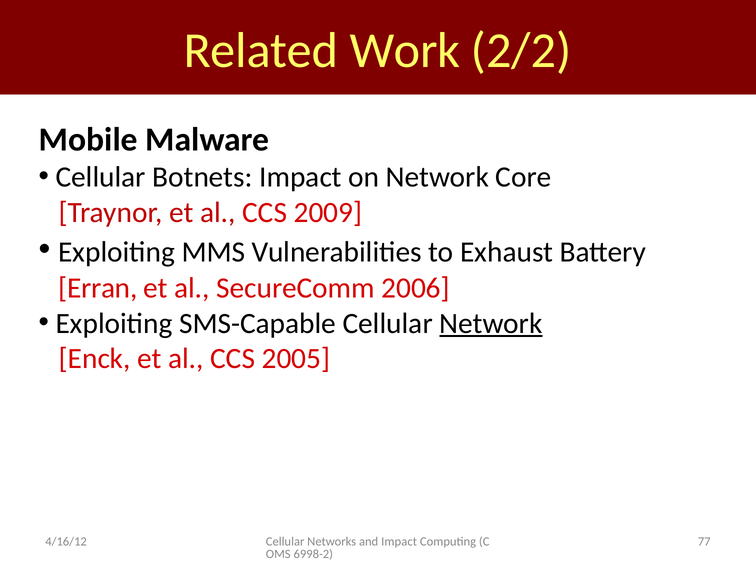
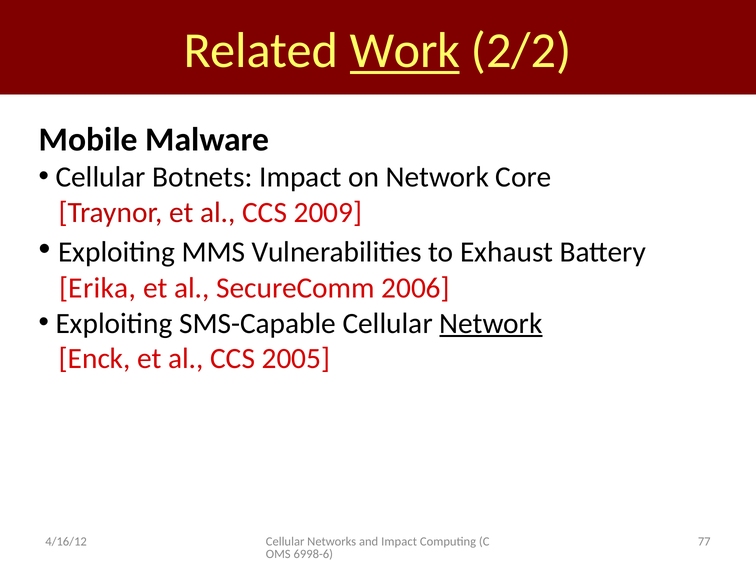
Work underline: none -> present
Erran: Erran -> Erika
6998-2: 6998-2 -> 6998-6
